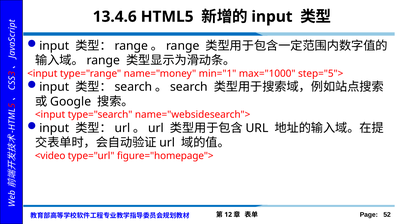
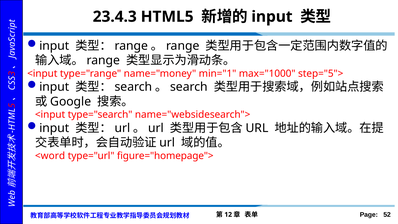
13.4.6: 13.4.6 -> 23.4.3
<video: <video -> <word
